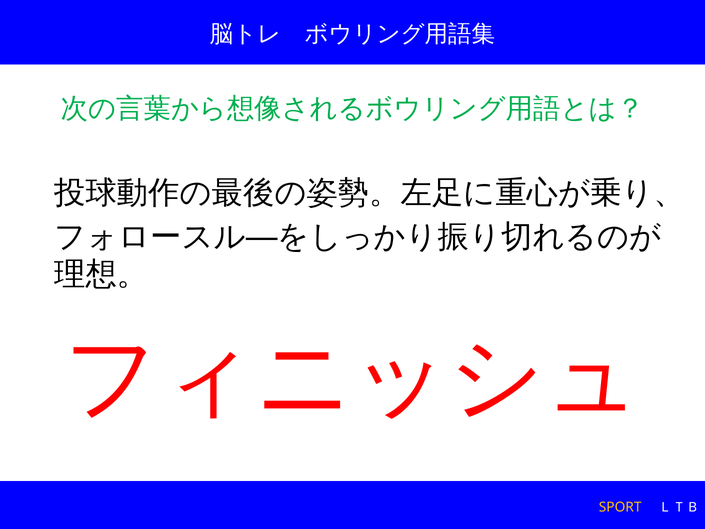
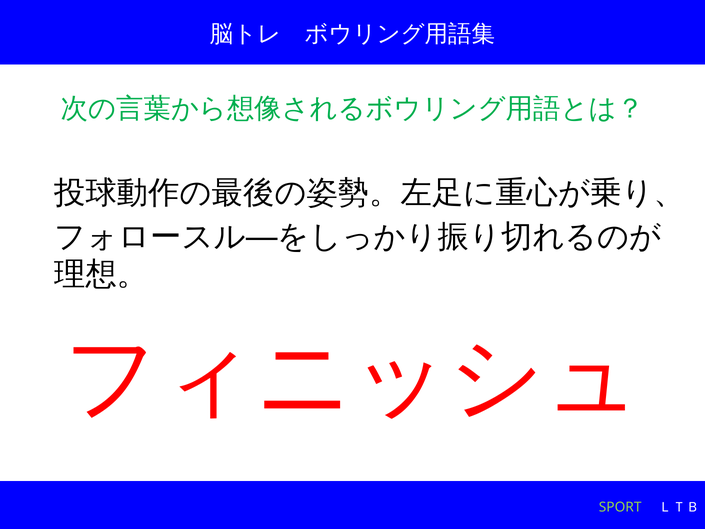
SPORT colour: yellow -> light green
